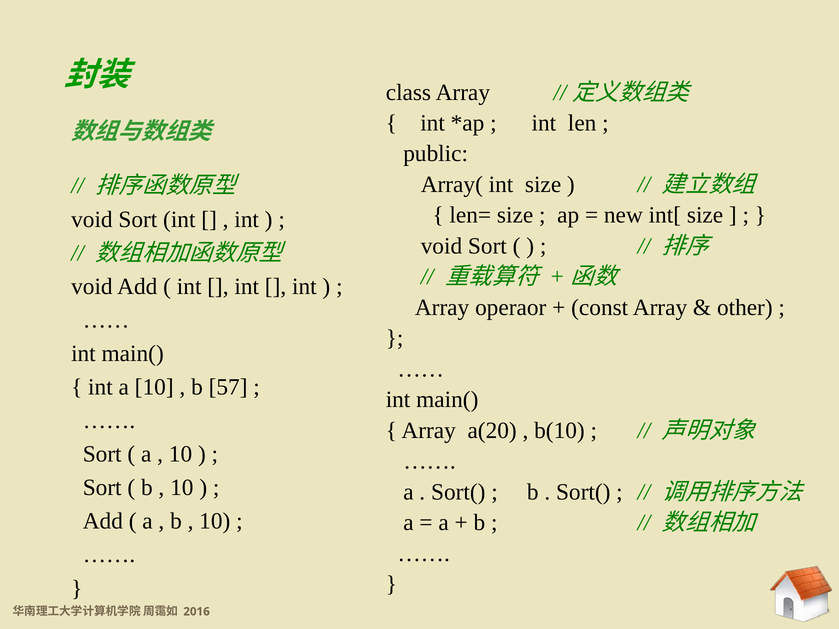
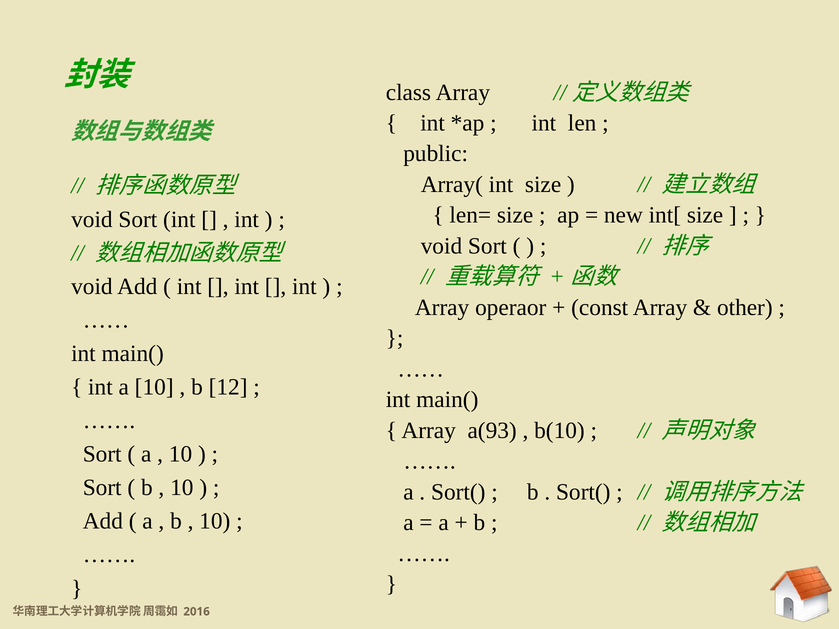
57: 57 -> 12
a(20: a(20 -> a(93
